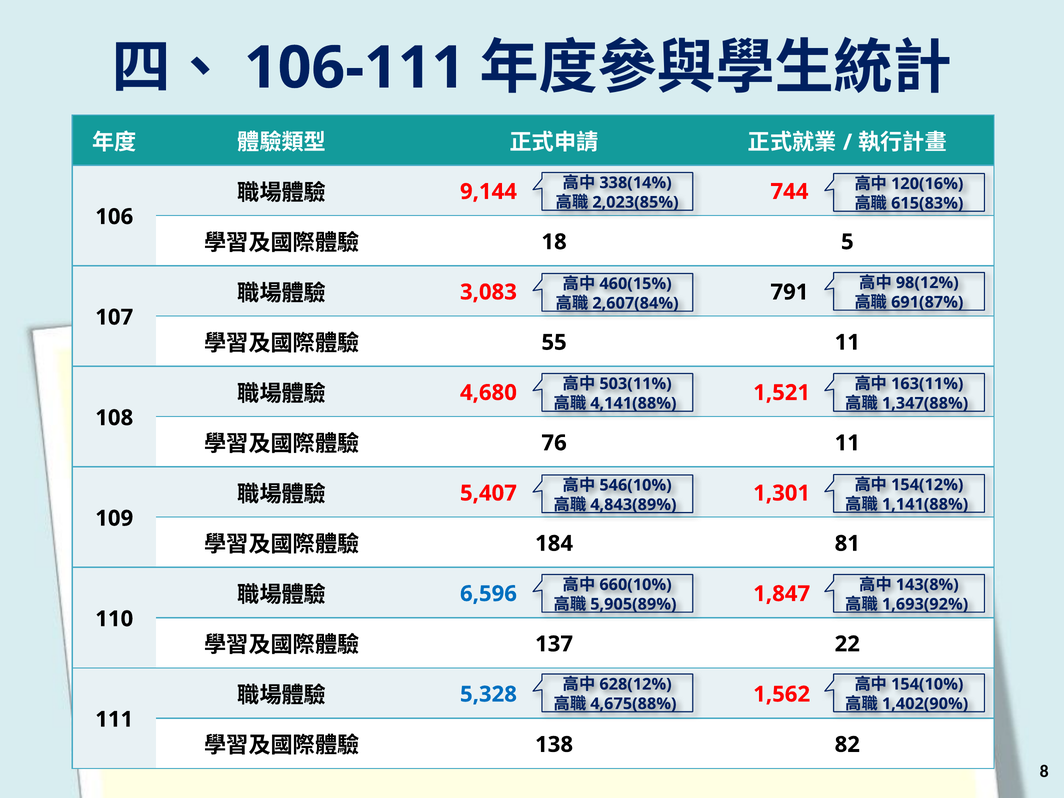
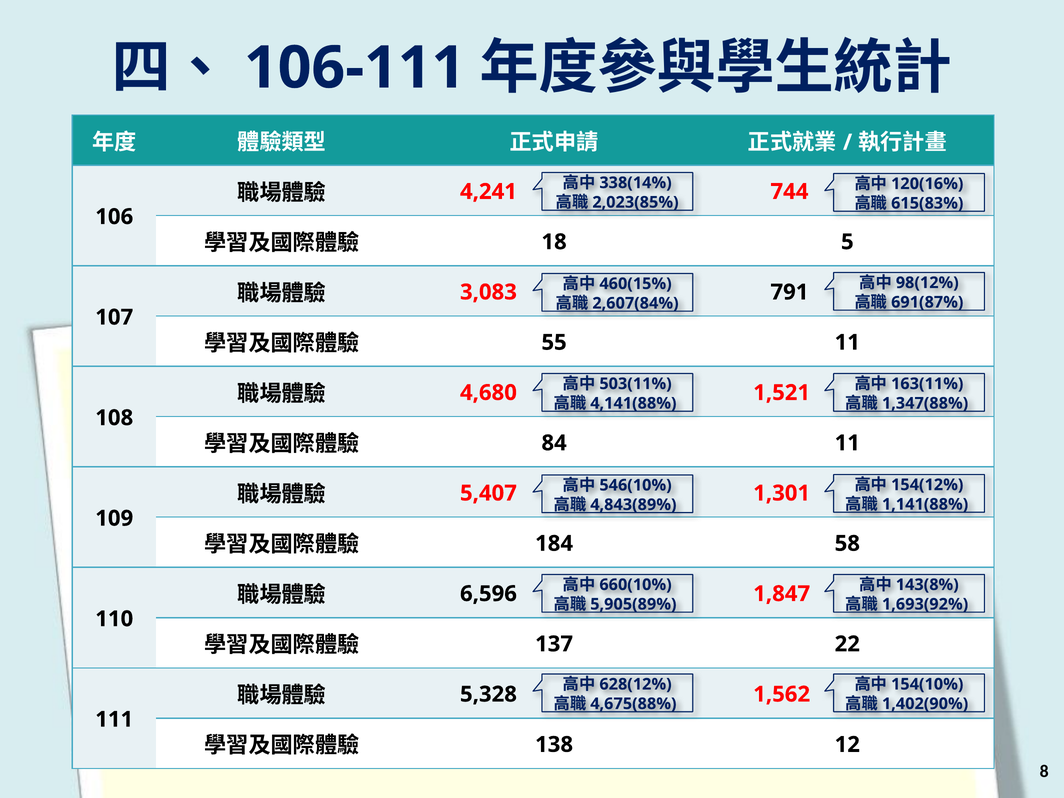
9,144: 9,144 -> 4,241
76: 76 -> 84
81: 81 -> 58
6,596 colour: blue -> black
5,328 colour: blue -> black
82: 82 -> 12
